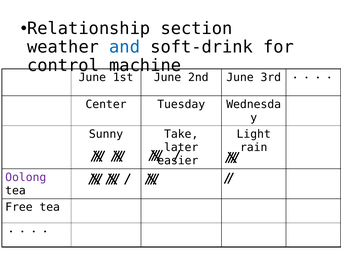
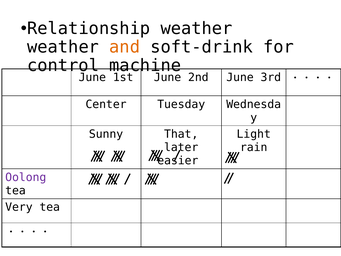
Relationship section: section -> weather
and colour: blue -> orange
Take: Take -> That
Free: Free -> Very
